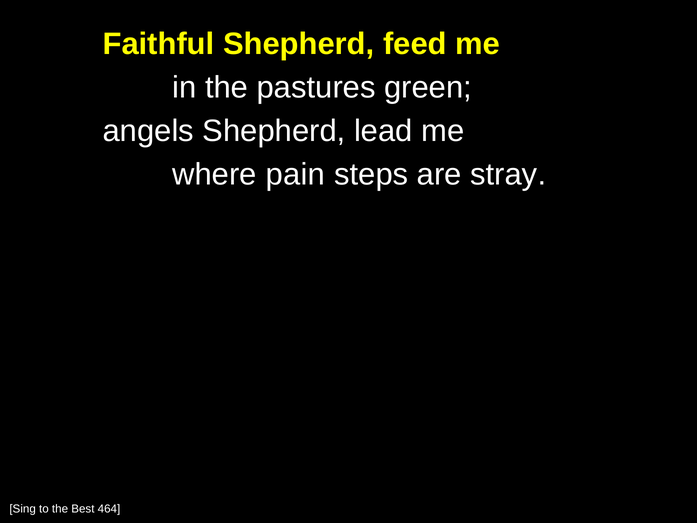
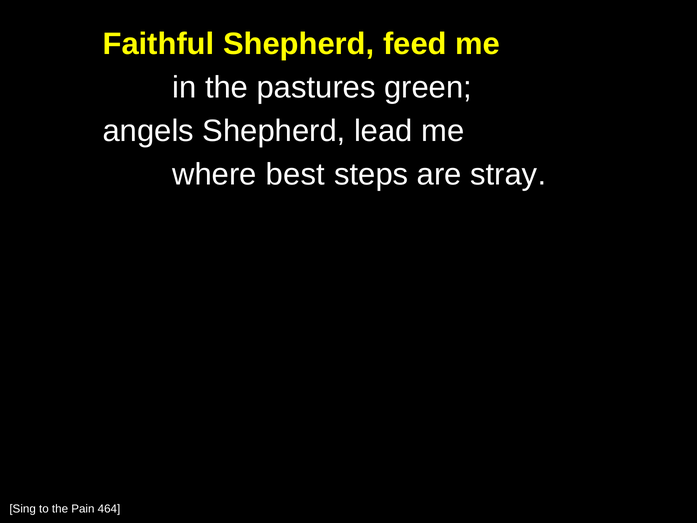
pain: pain -> best
Best: Best -> Pain
